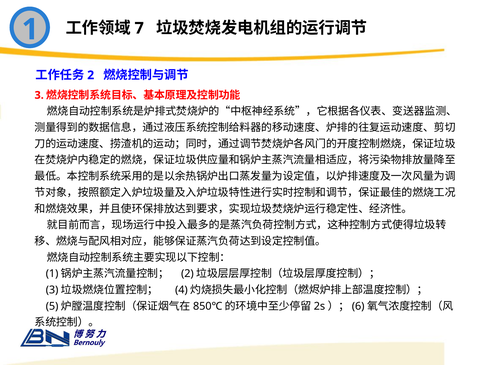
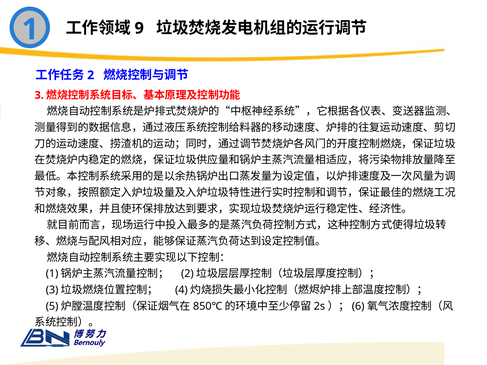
7: 7 -> 9
